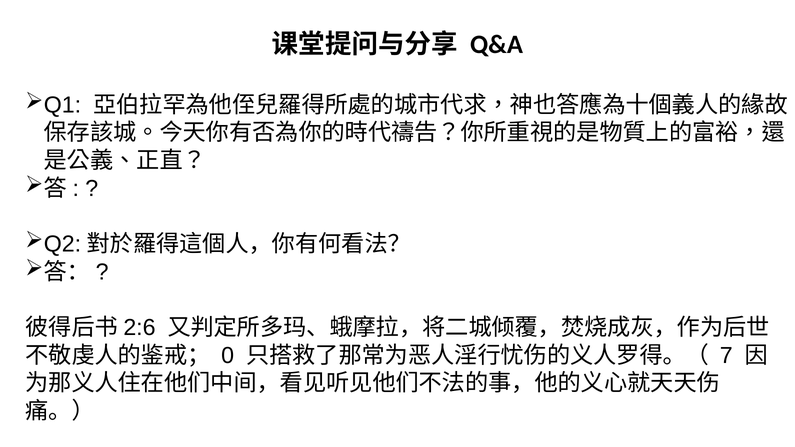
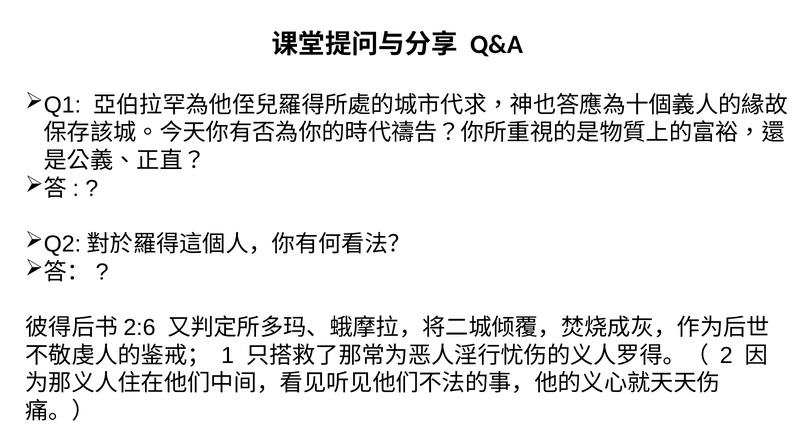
0: 0 -> 1
7: 7 -> 2
